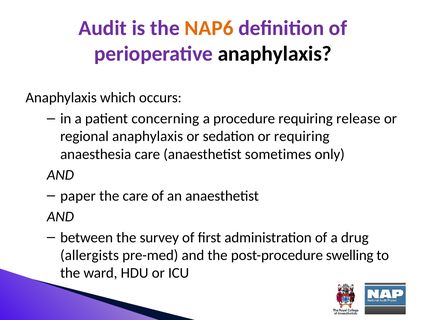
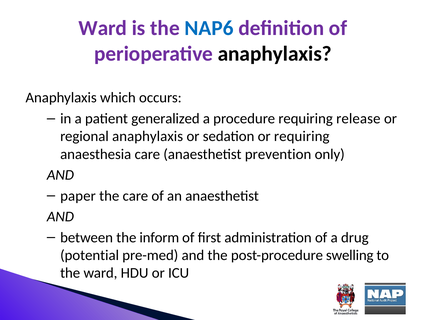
Audit at (103, 28): Audit -> Ward
NAP6 colour: orange -> blue
concerning: concerning -> generalized
sometimes: sometimes -> prevention
survey: survey -> inform
allergists: allergists -> potential
